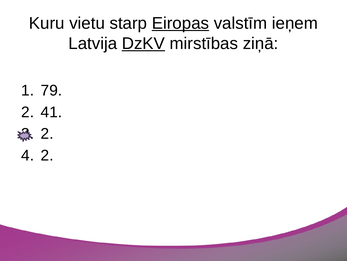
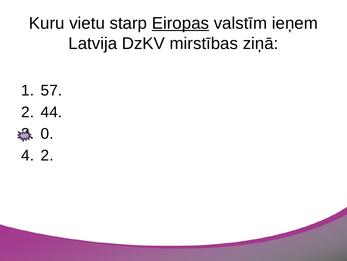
DzKV underline: present -> none
79: 79 -> 57
41: 41 -> 44
2 at (47, 133): 2 -> 0
